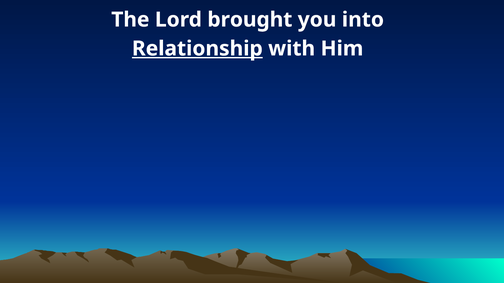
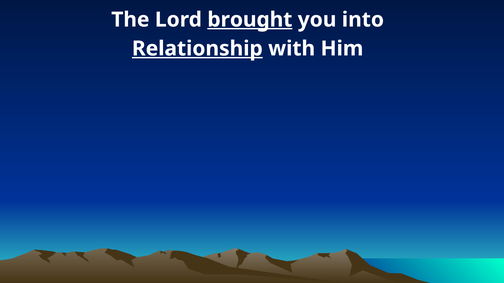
brought underline: none -> present
